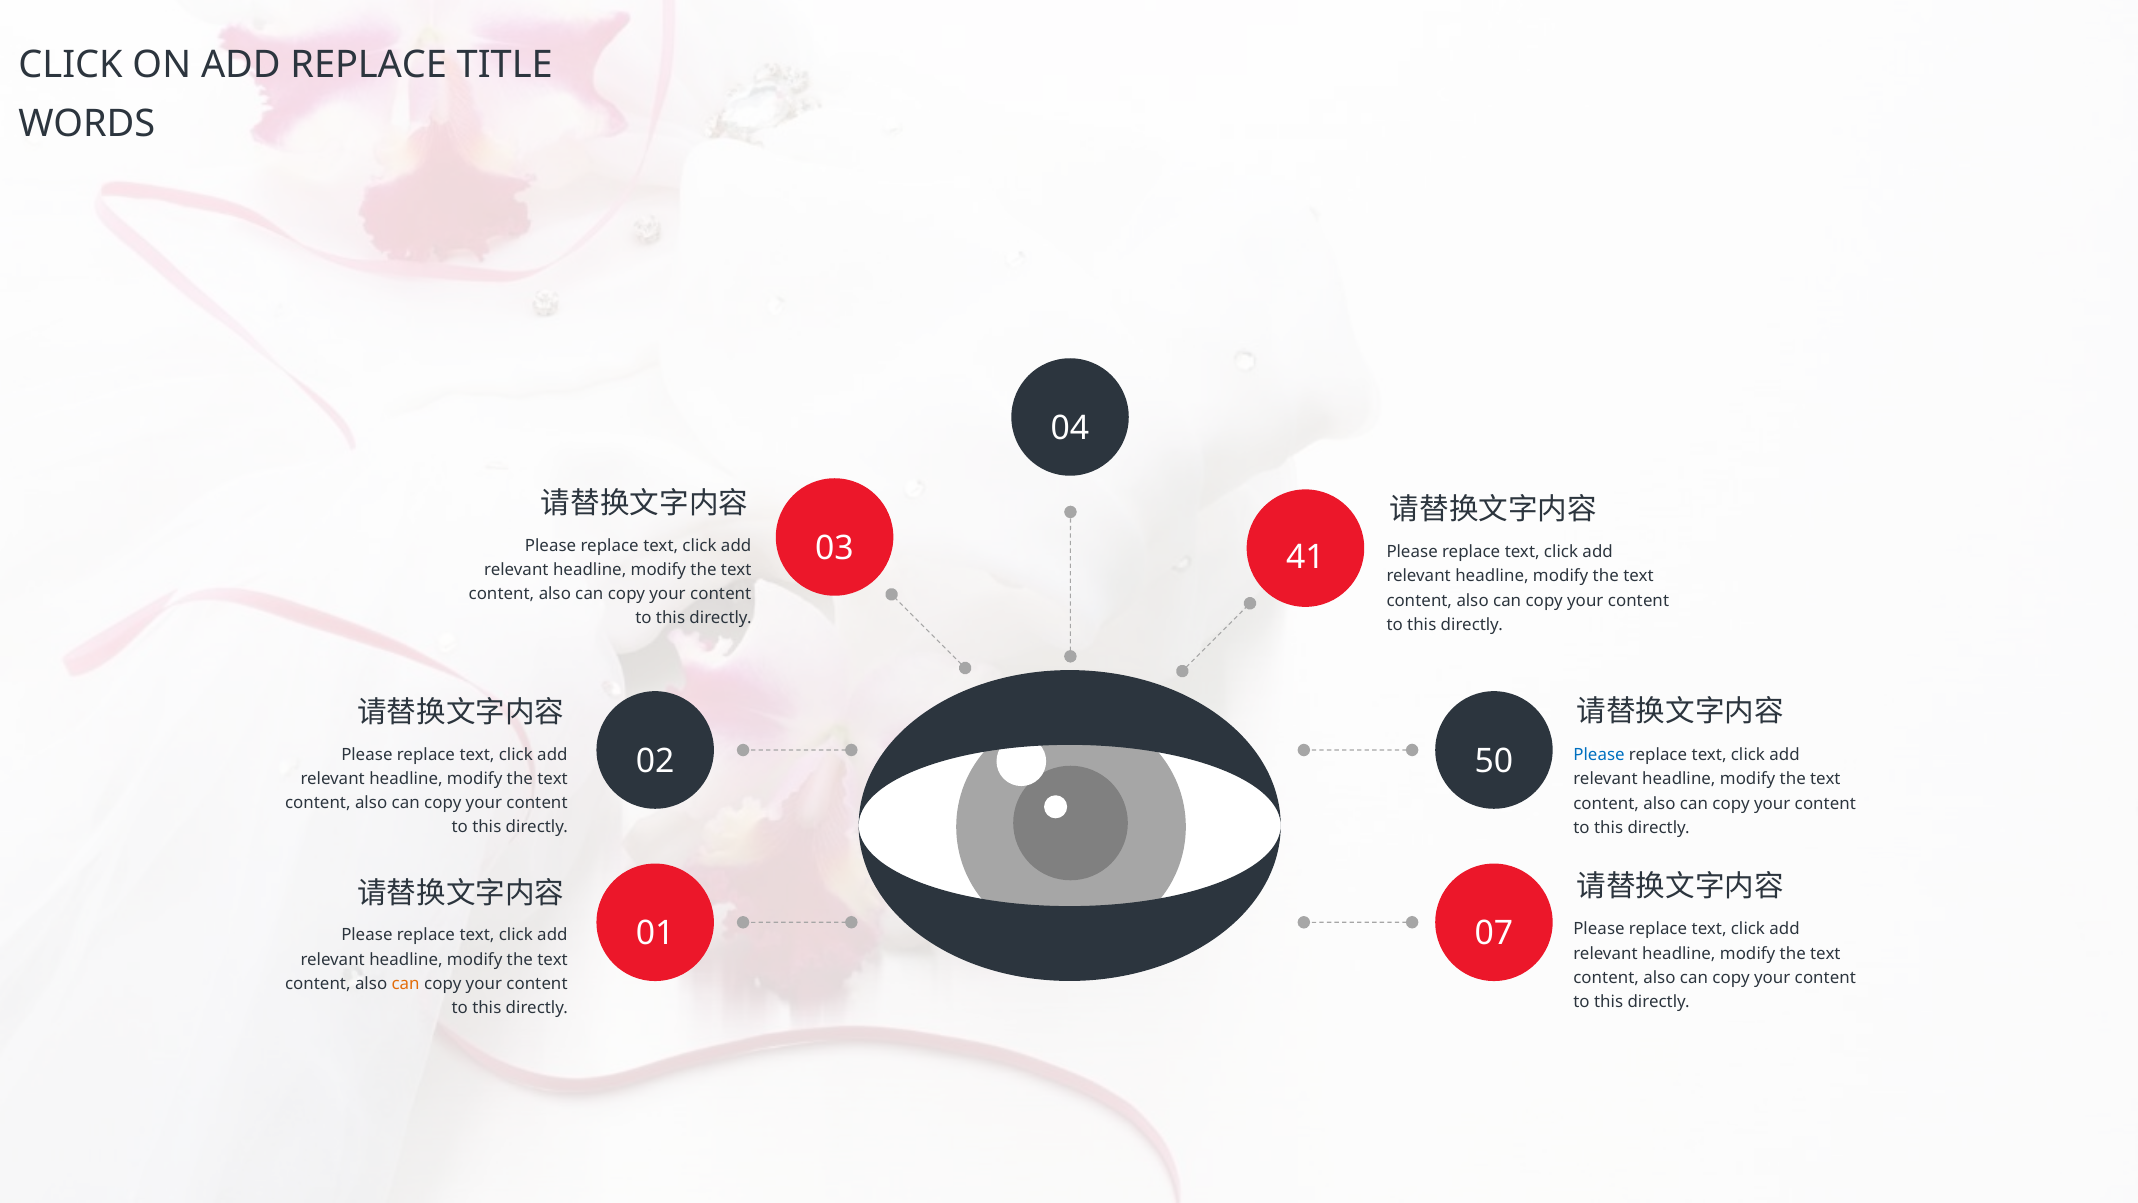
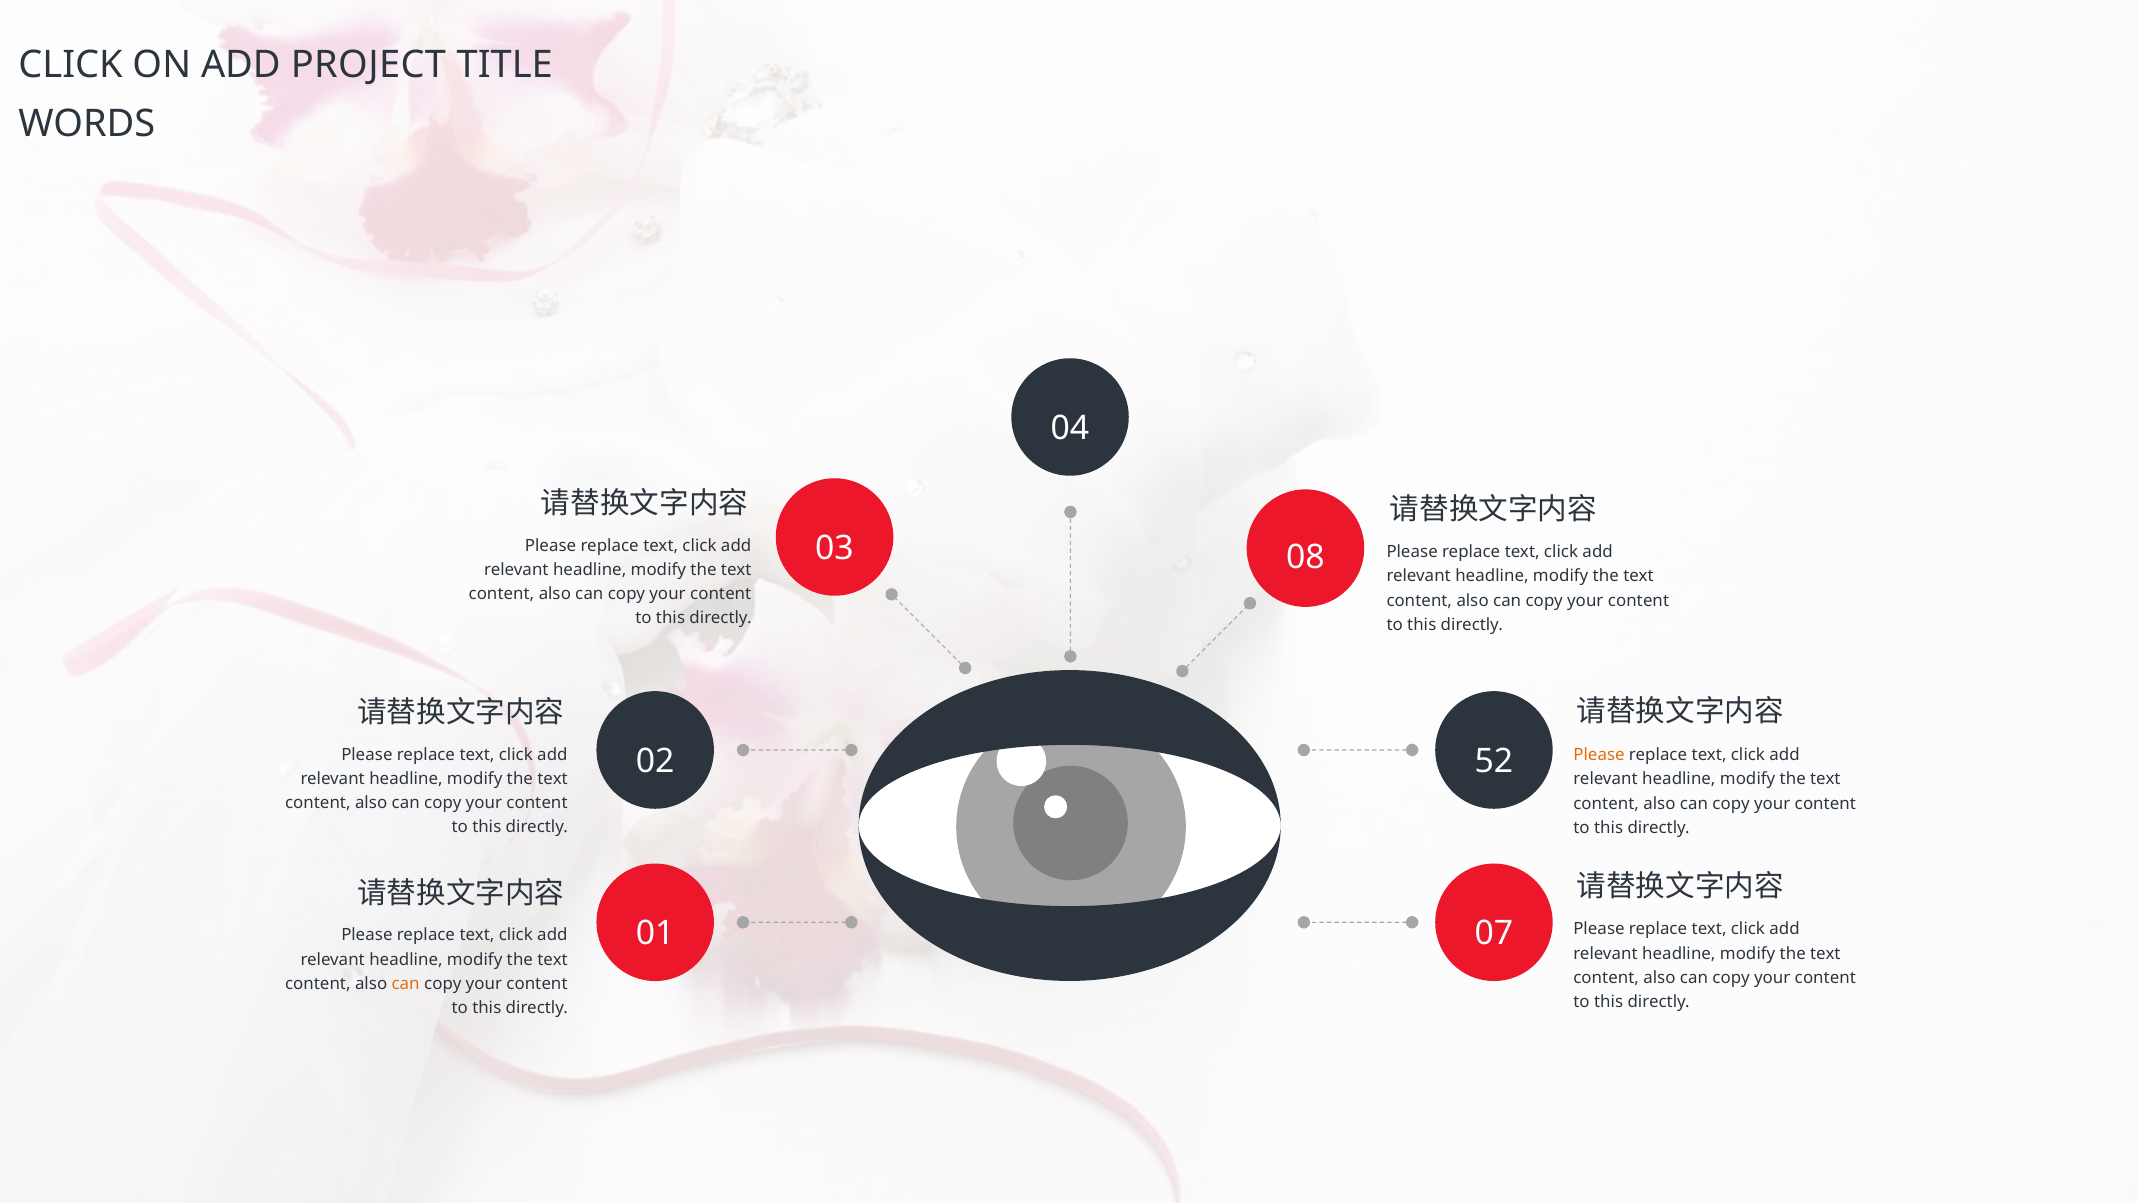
ADD REPLACE: REPLACE -> PROJECT
41: 41 -> 08
Please at (1599, 755) colour: blue -> orange
50: 50 -> 52
